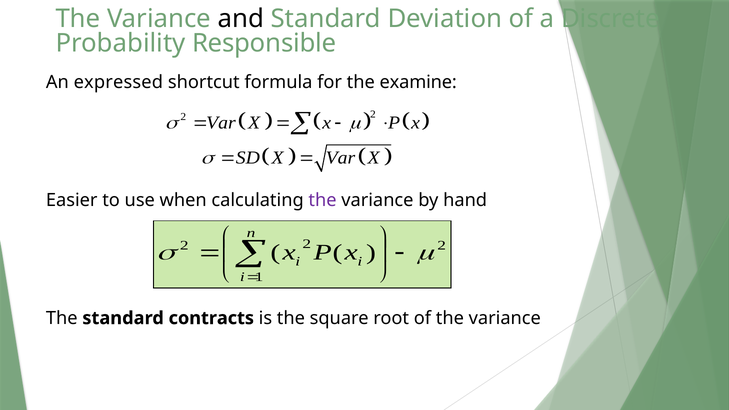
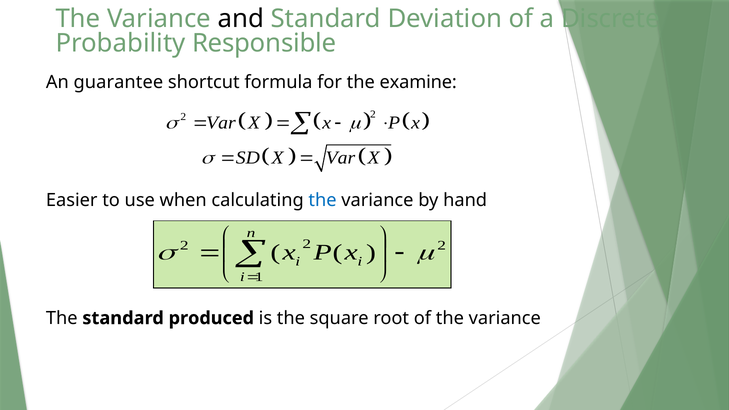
expressed: expressed -> guarantee
the at (323, 200) colour: purple -> blue
contracts: contracts -> produced
